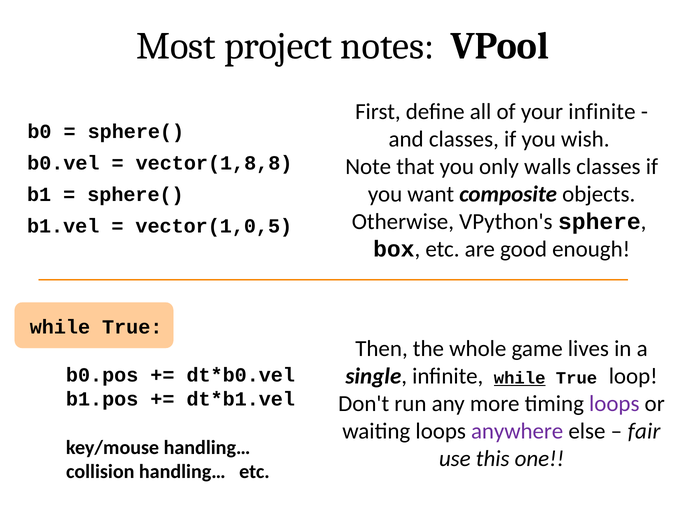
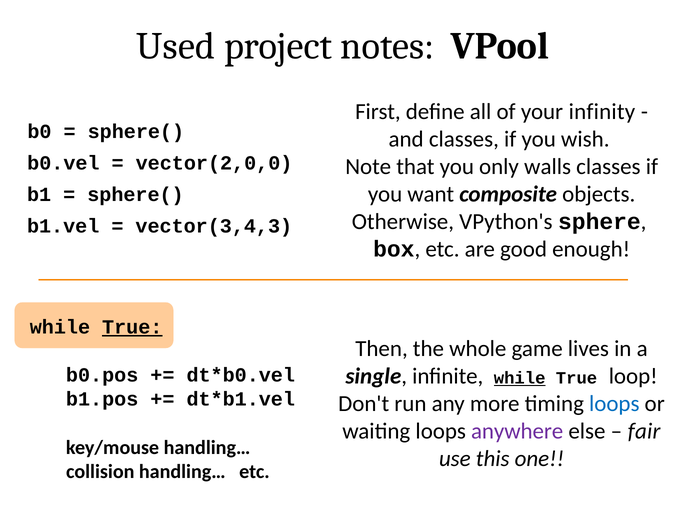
Most: Most -> Used
your infinite: infinite -> infinity
vector(1,8,8: vector(1,8,8 -> vector(2,0,0
vector(1,0,5: vector(1,0,5 -> vector(3,4,3
True at (132, 328) underline: none -> present
loops at (614, 404) colour: purple -> blue
